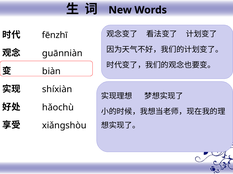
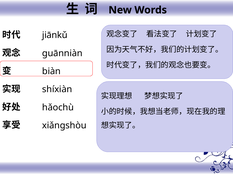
fēnzhī: fēnzhī -> jiānkǔ
